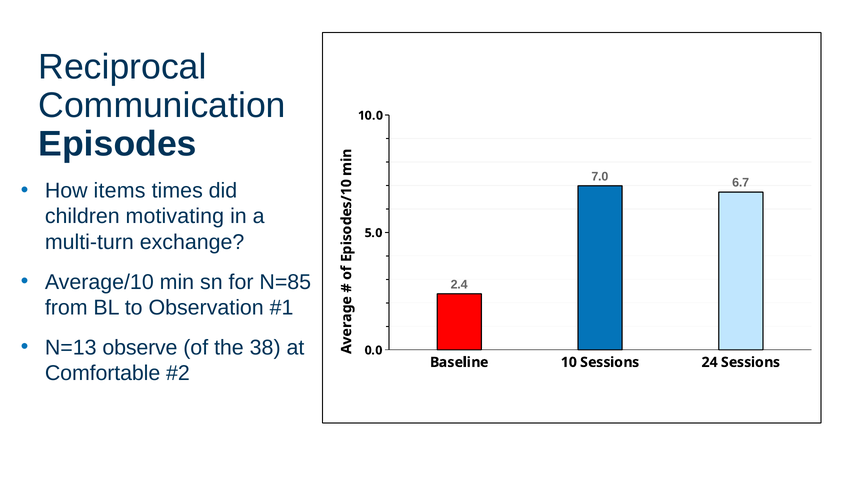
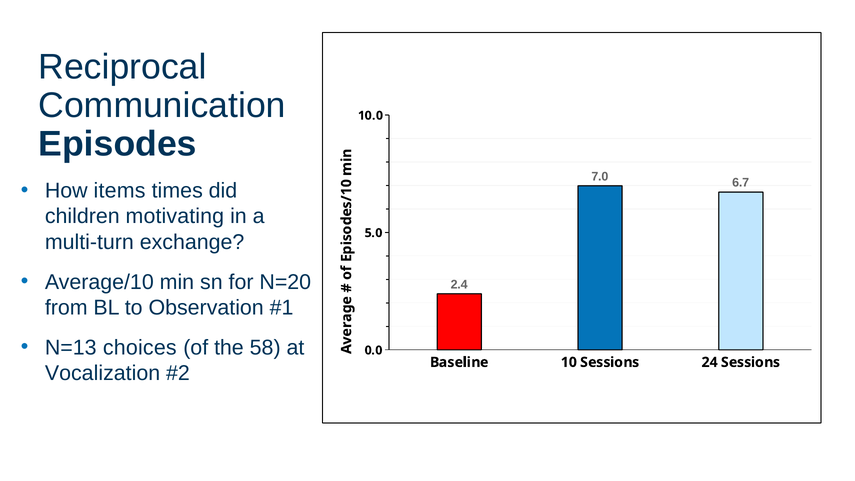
N=85: N=85 -> N=20
observe: observe -> choices
38: 38 -> 58
Comfortable: Comfortable -> Vocalization
